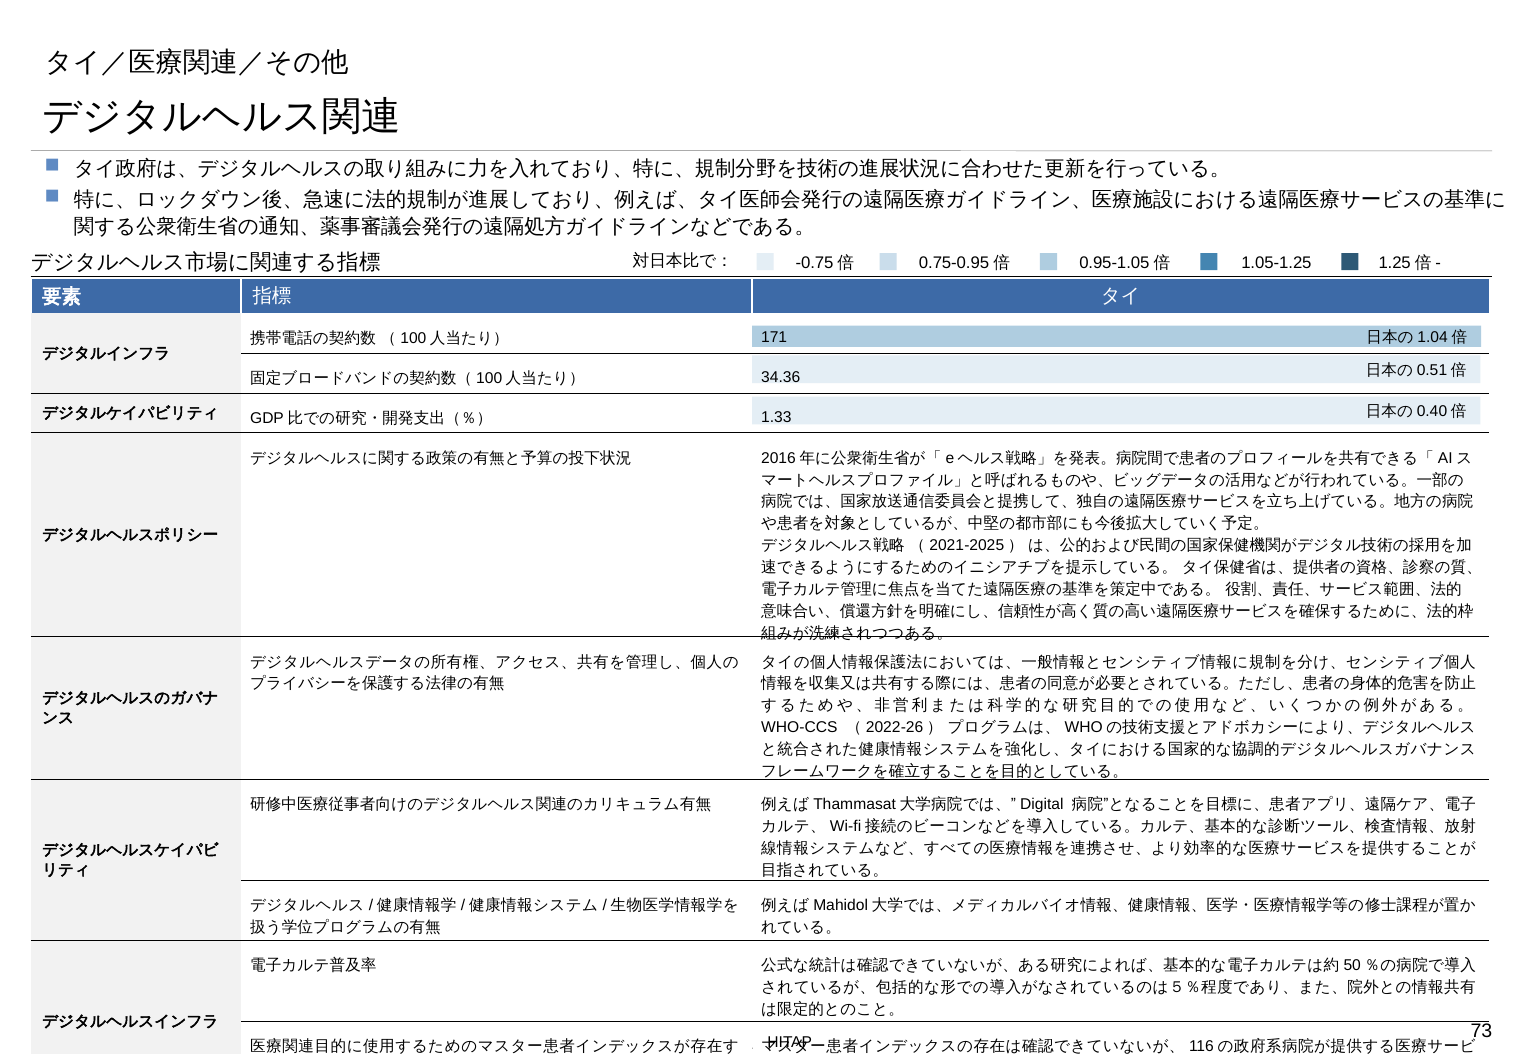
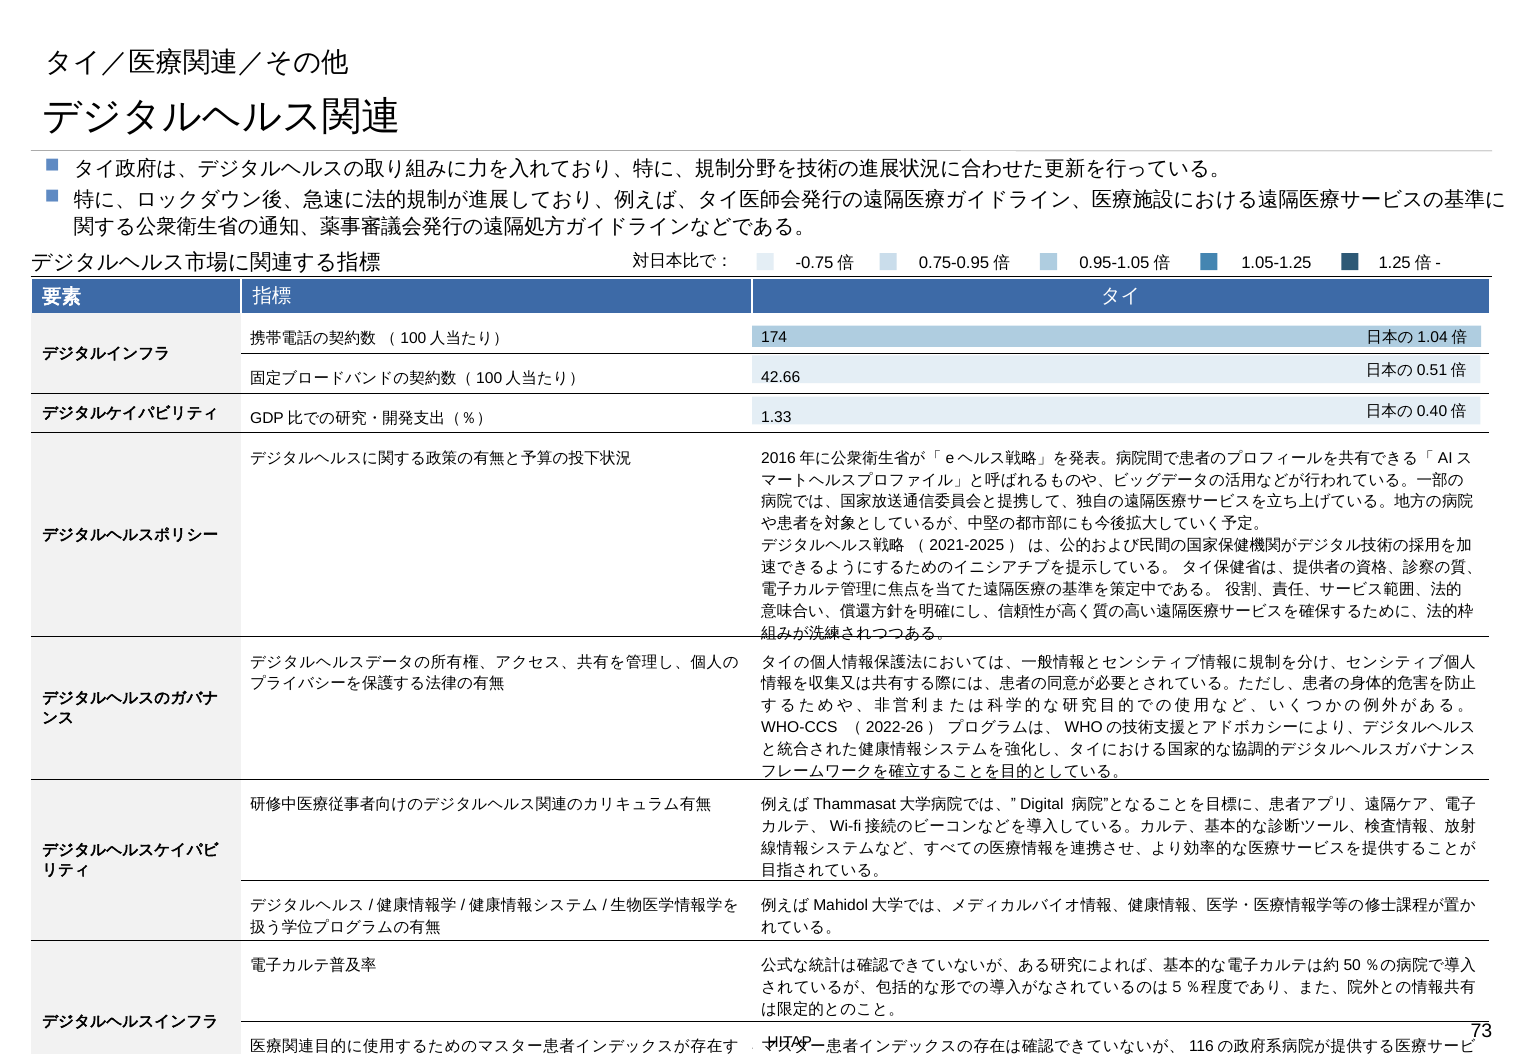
171: 171 -> 174
34.36: 34.36 -> 42.66
